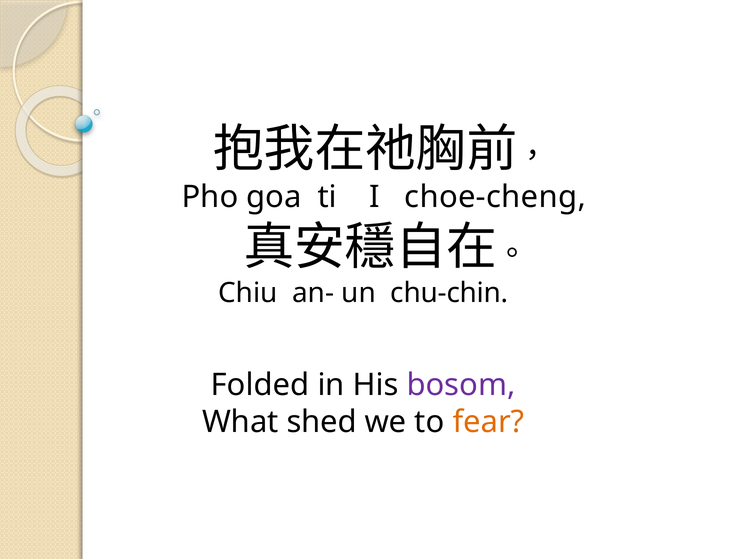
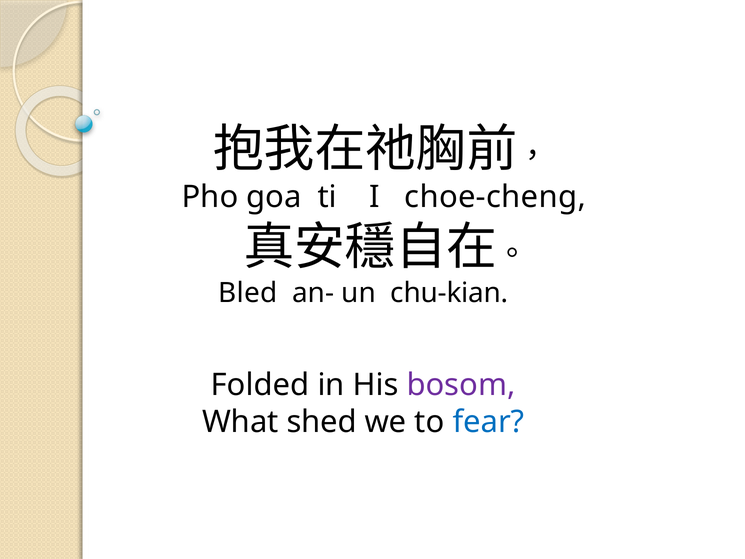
Chiu: Chiu -> Bled
chu-chin: chu-chin -> chu-kian
fear colour: orange -> blue
